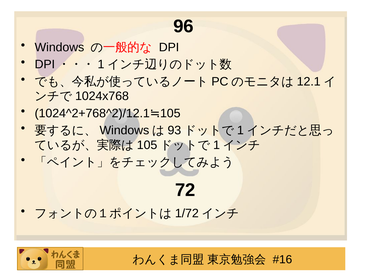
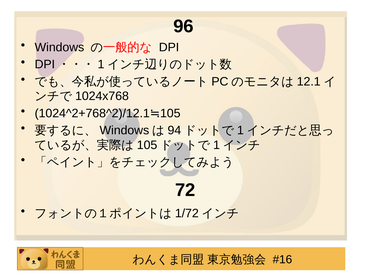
93: 93 -> 94
